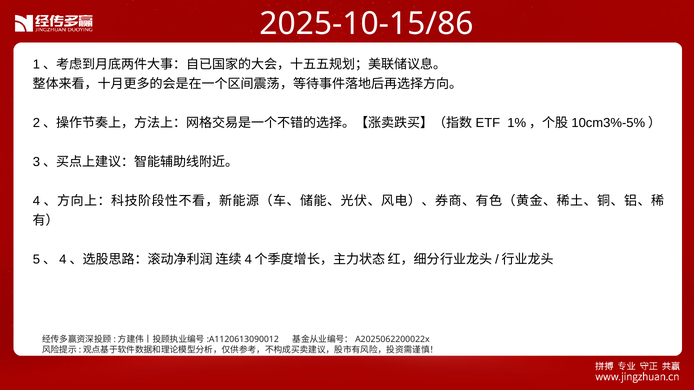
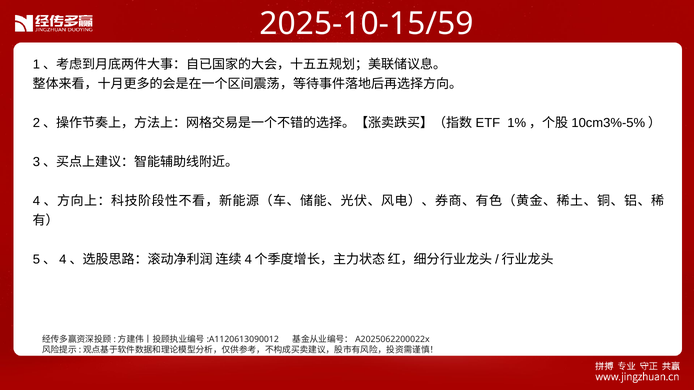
2025-10-15/86: 2025-10-15/86 -> 2025-10-15/59
